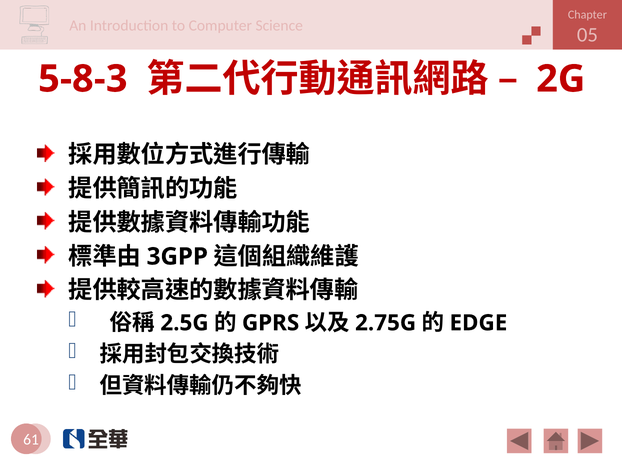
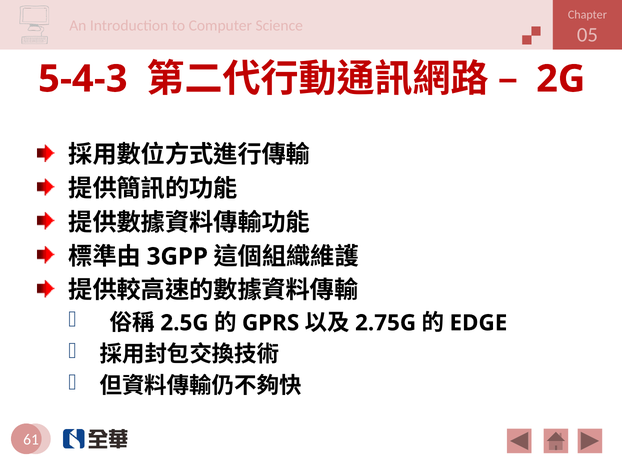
5-8-3: 5-8-3 -> 5-4-3
